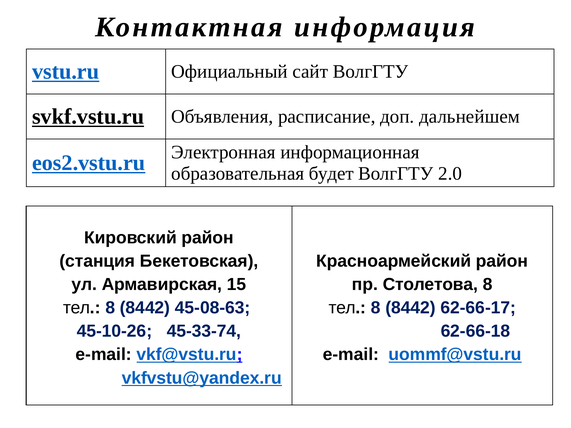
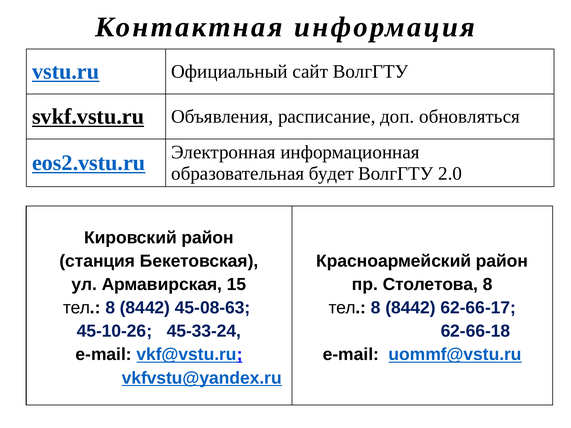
дальнейшем: дальнейшем -> обновляться
45-33-74: 45-33-74 -> 45-33-24
